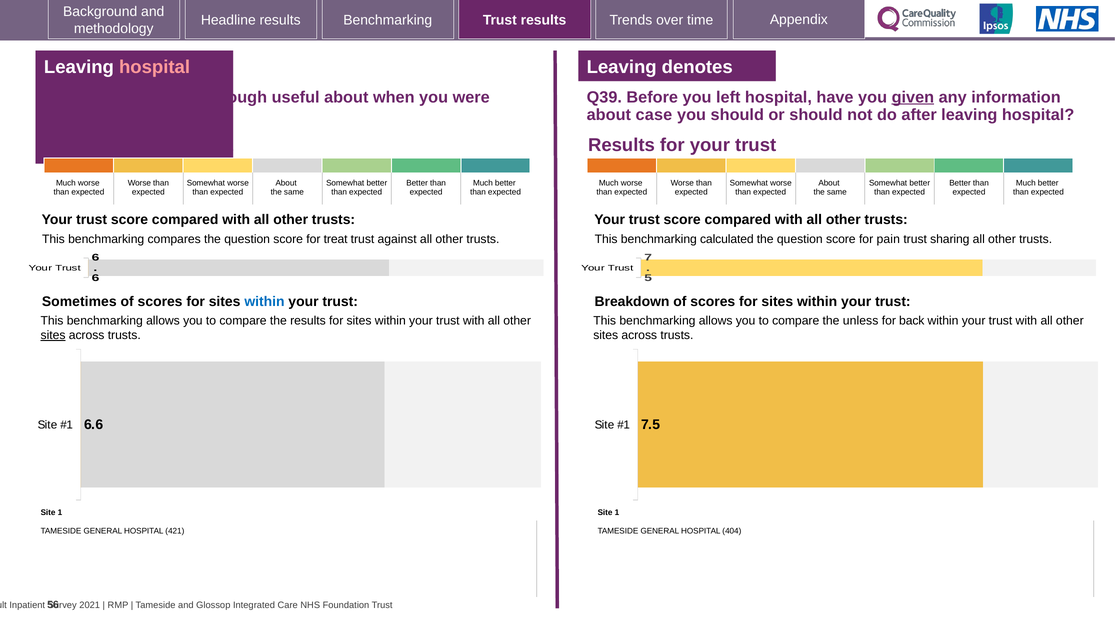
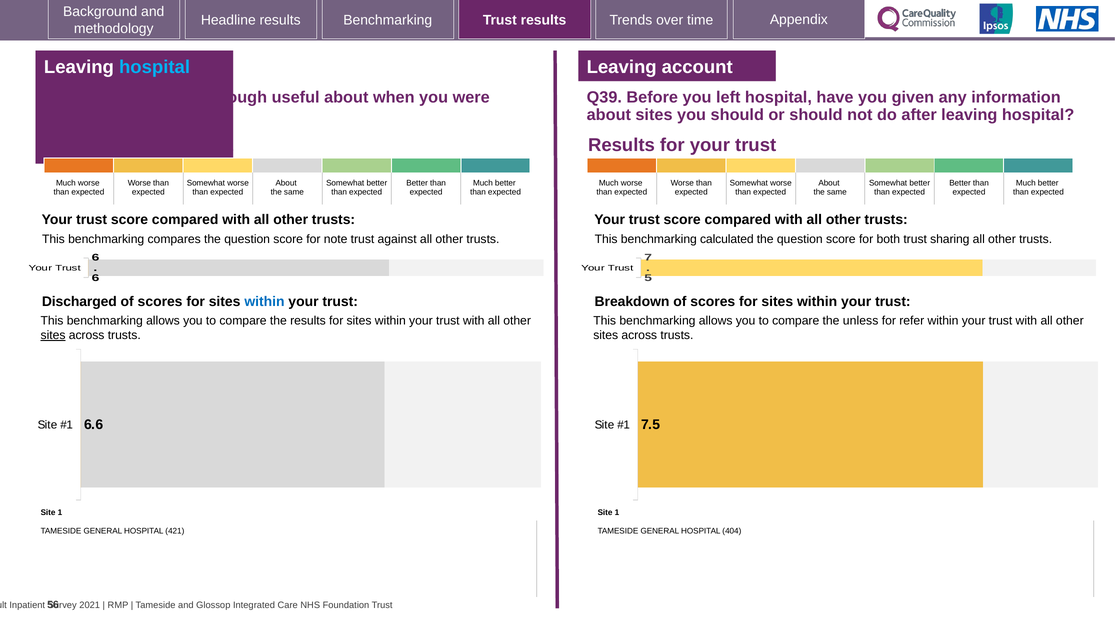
hospital at (155, 67) colour: pink -> light blue
denotes: denotes -> account
given at (913, 97) underline: present -> none
about case: case -> sites
treat: treat -> note
pain: pain -> both
Sometimes: Sometimes -> Discharged
back: back -> refer
